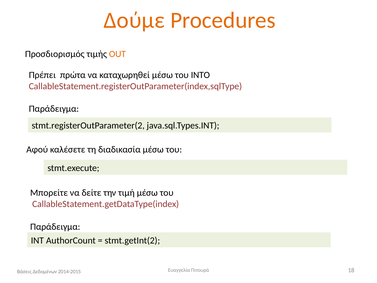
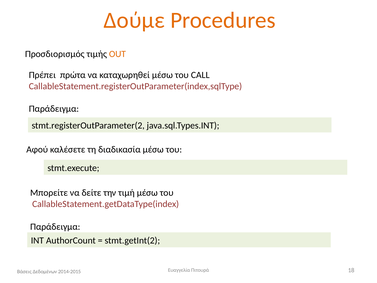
INTO: INTO -> CALL
